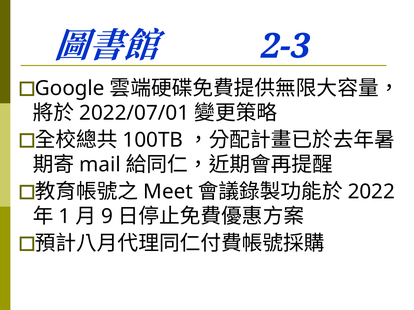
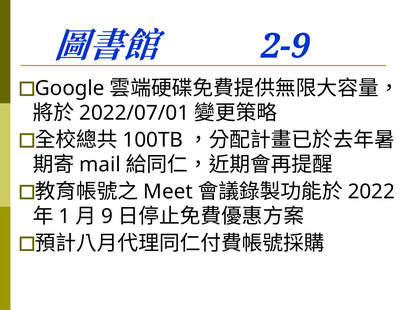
2-3: 2-3 -> 2-9
